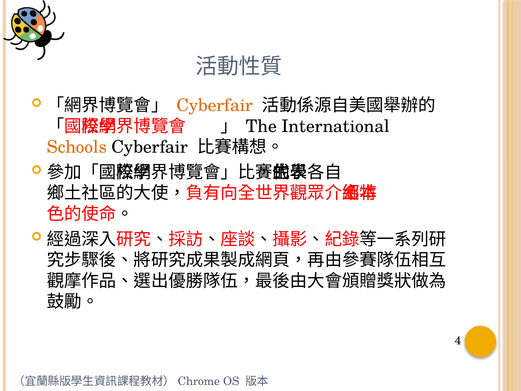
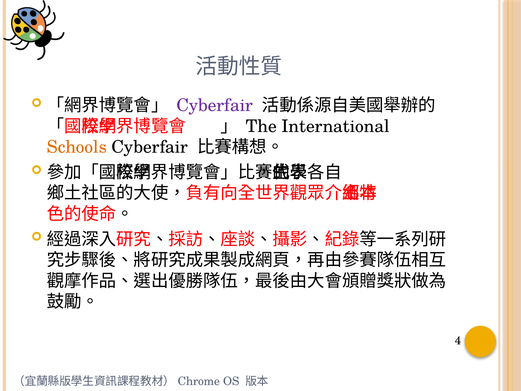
Cyberfair at (215, 105) colour: orange -> purple
